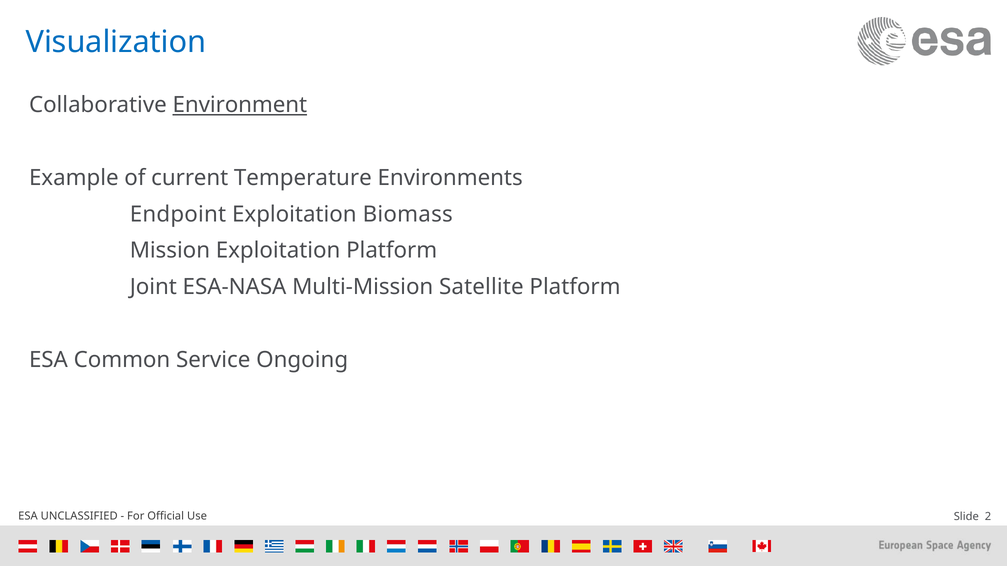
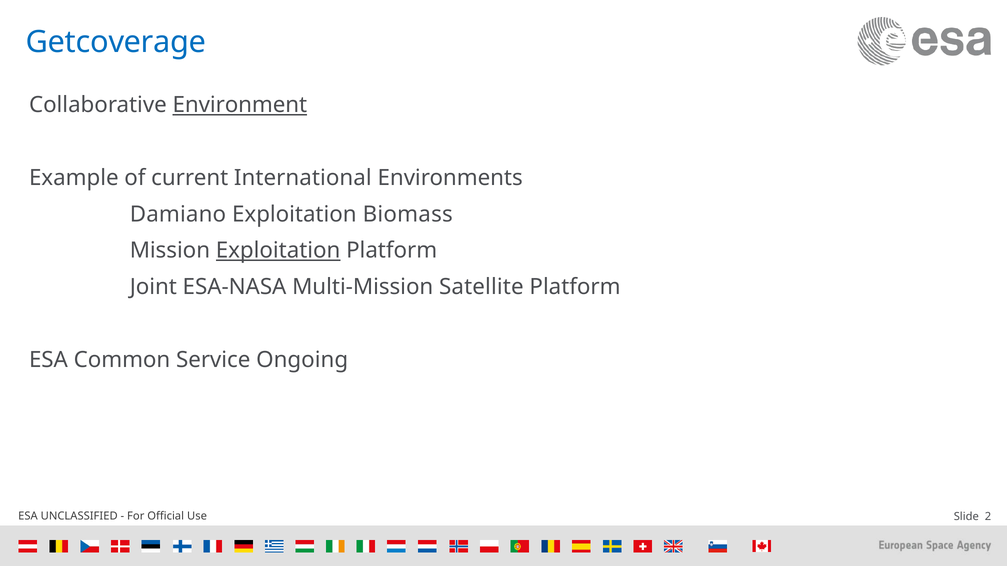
Visualization: Visualization -> Getcoverage
Temperature: Temperature -> International
Endpoint: Endpoint -> Damiano
Exploitation at (278, 251) underline: none -> present
